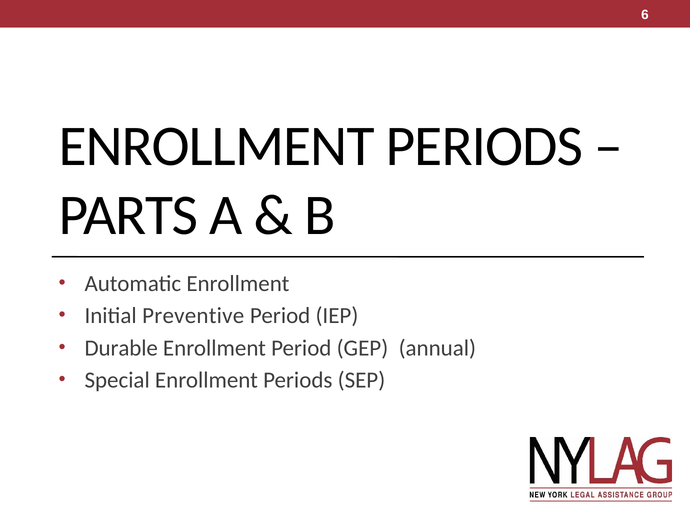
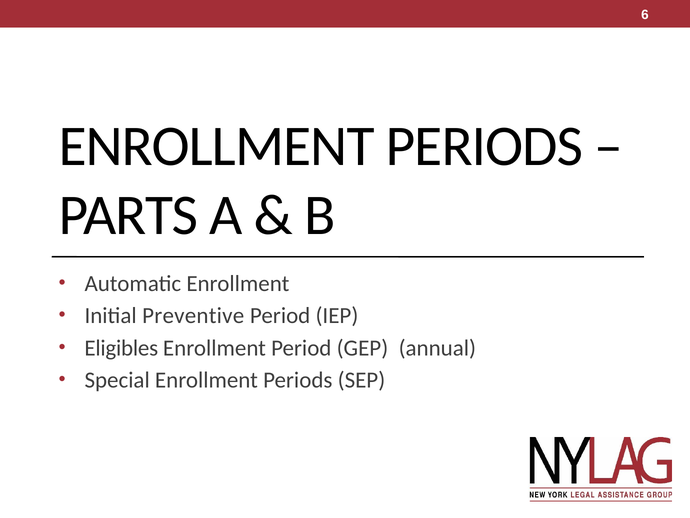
Durable: Durable -> Eligibles
